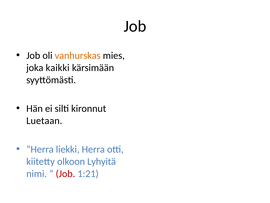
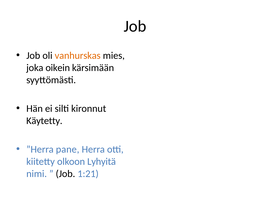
kaikki: kaikki -> oikein
Luetaan: Luetaan -> Käytetty
liekki: liekki -> pane
Job at (65, 173) colour: red -> black
